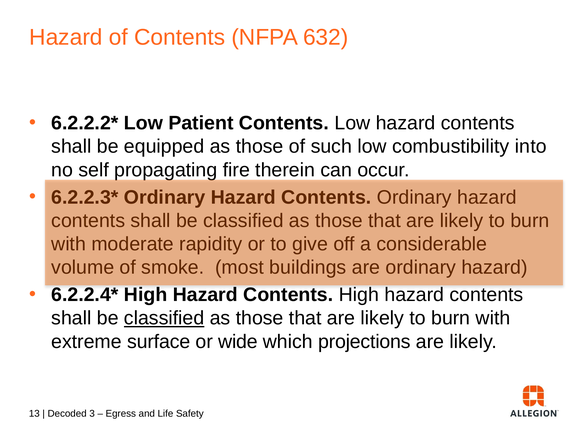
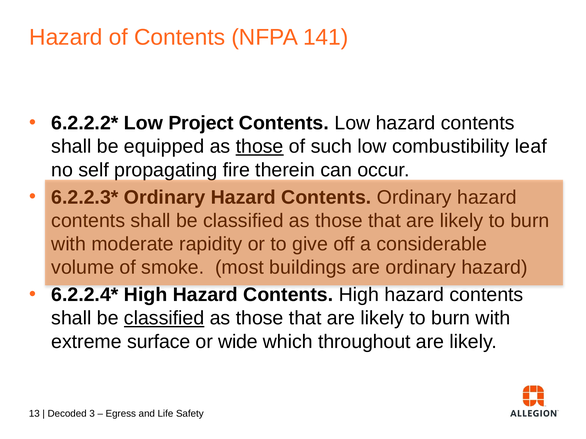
632: 632 -> 141
Patient: Patient -> Project
those at (260, 147) underline: none -> present
into: into -> leaf
projections: projections -> throughout
